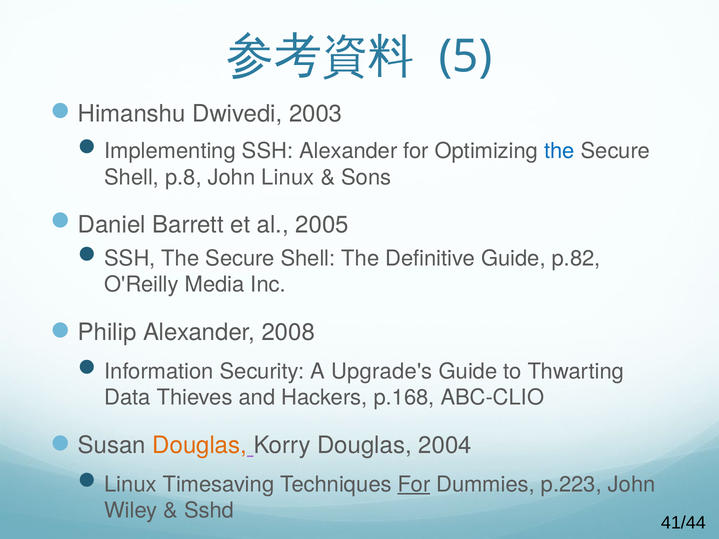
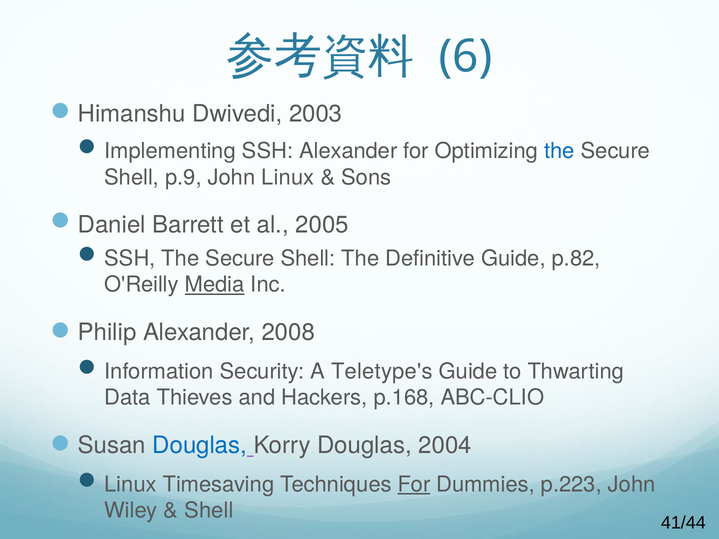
5: 5 -> 6
p.8: p.8 -> p.9
Media underline: none -> present
Upgrade's: Upgrade's -> Teletype's
Douglas at (200, 446) colour: orange -> blue
Sshd at (209, 511): Sshd -> Shell
